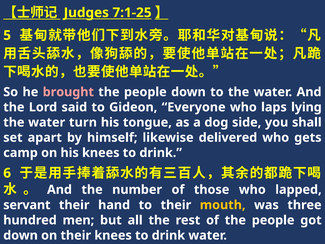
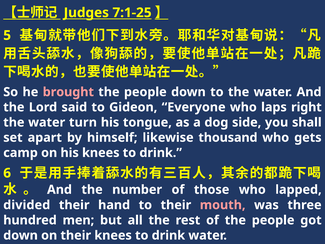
lying: lying -> right
delivered: delivered -> thousand
servant: servant -> divided
mouth colour: yellow -> pink
